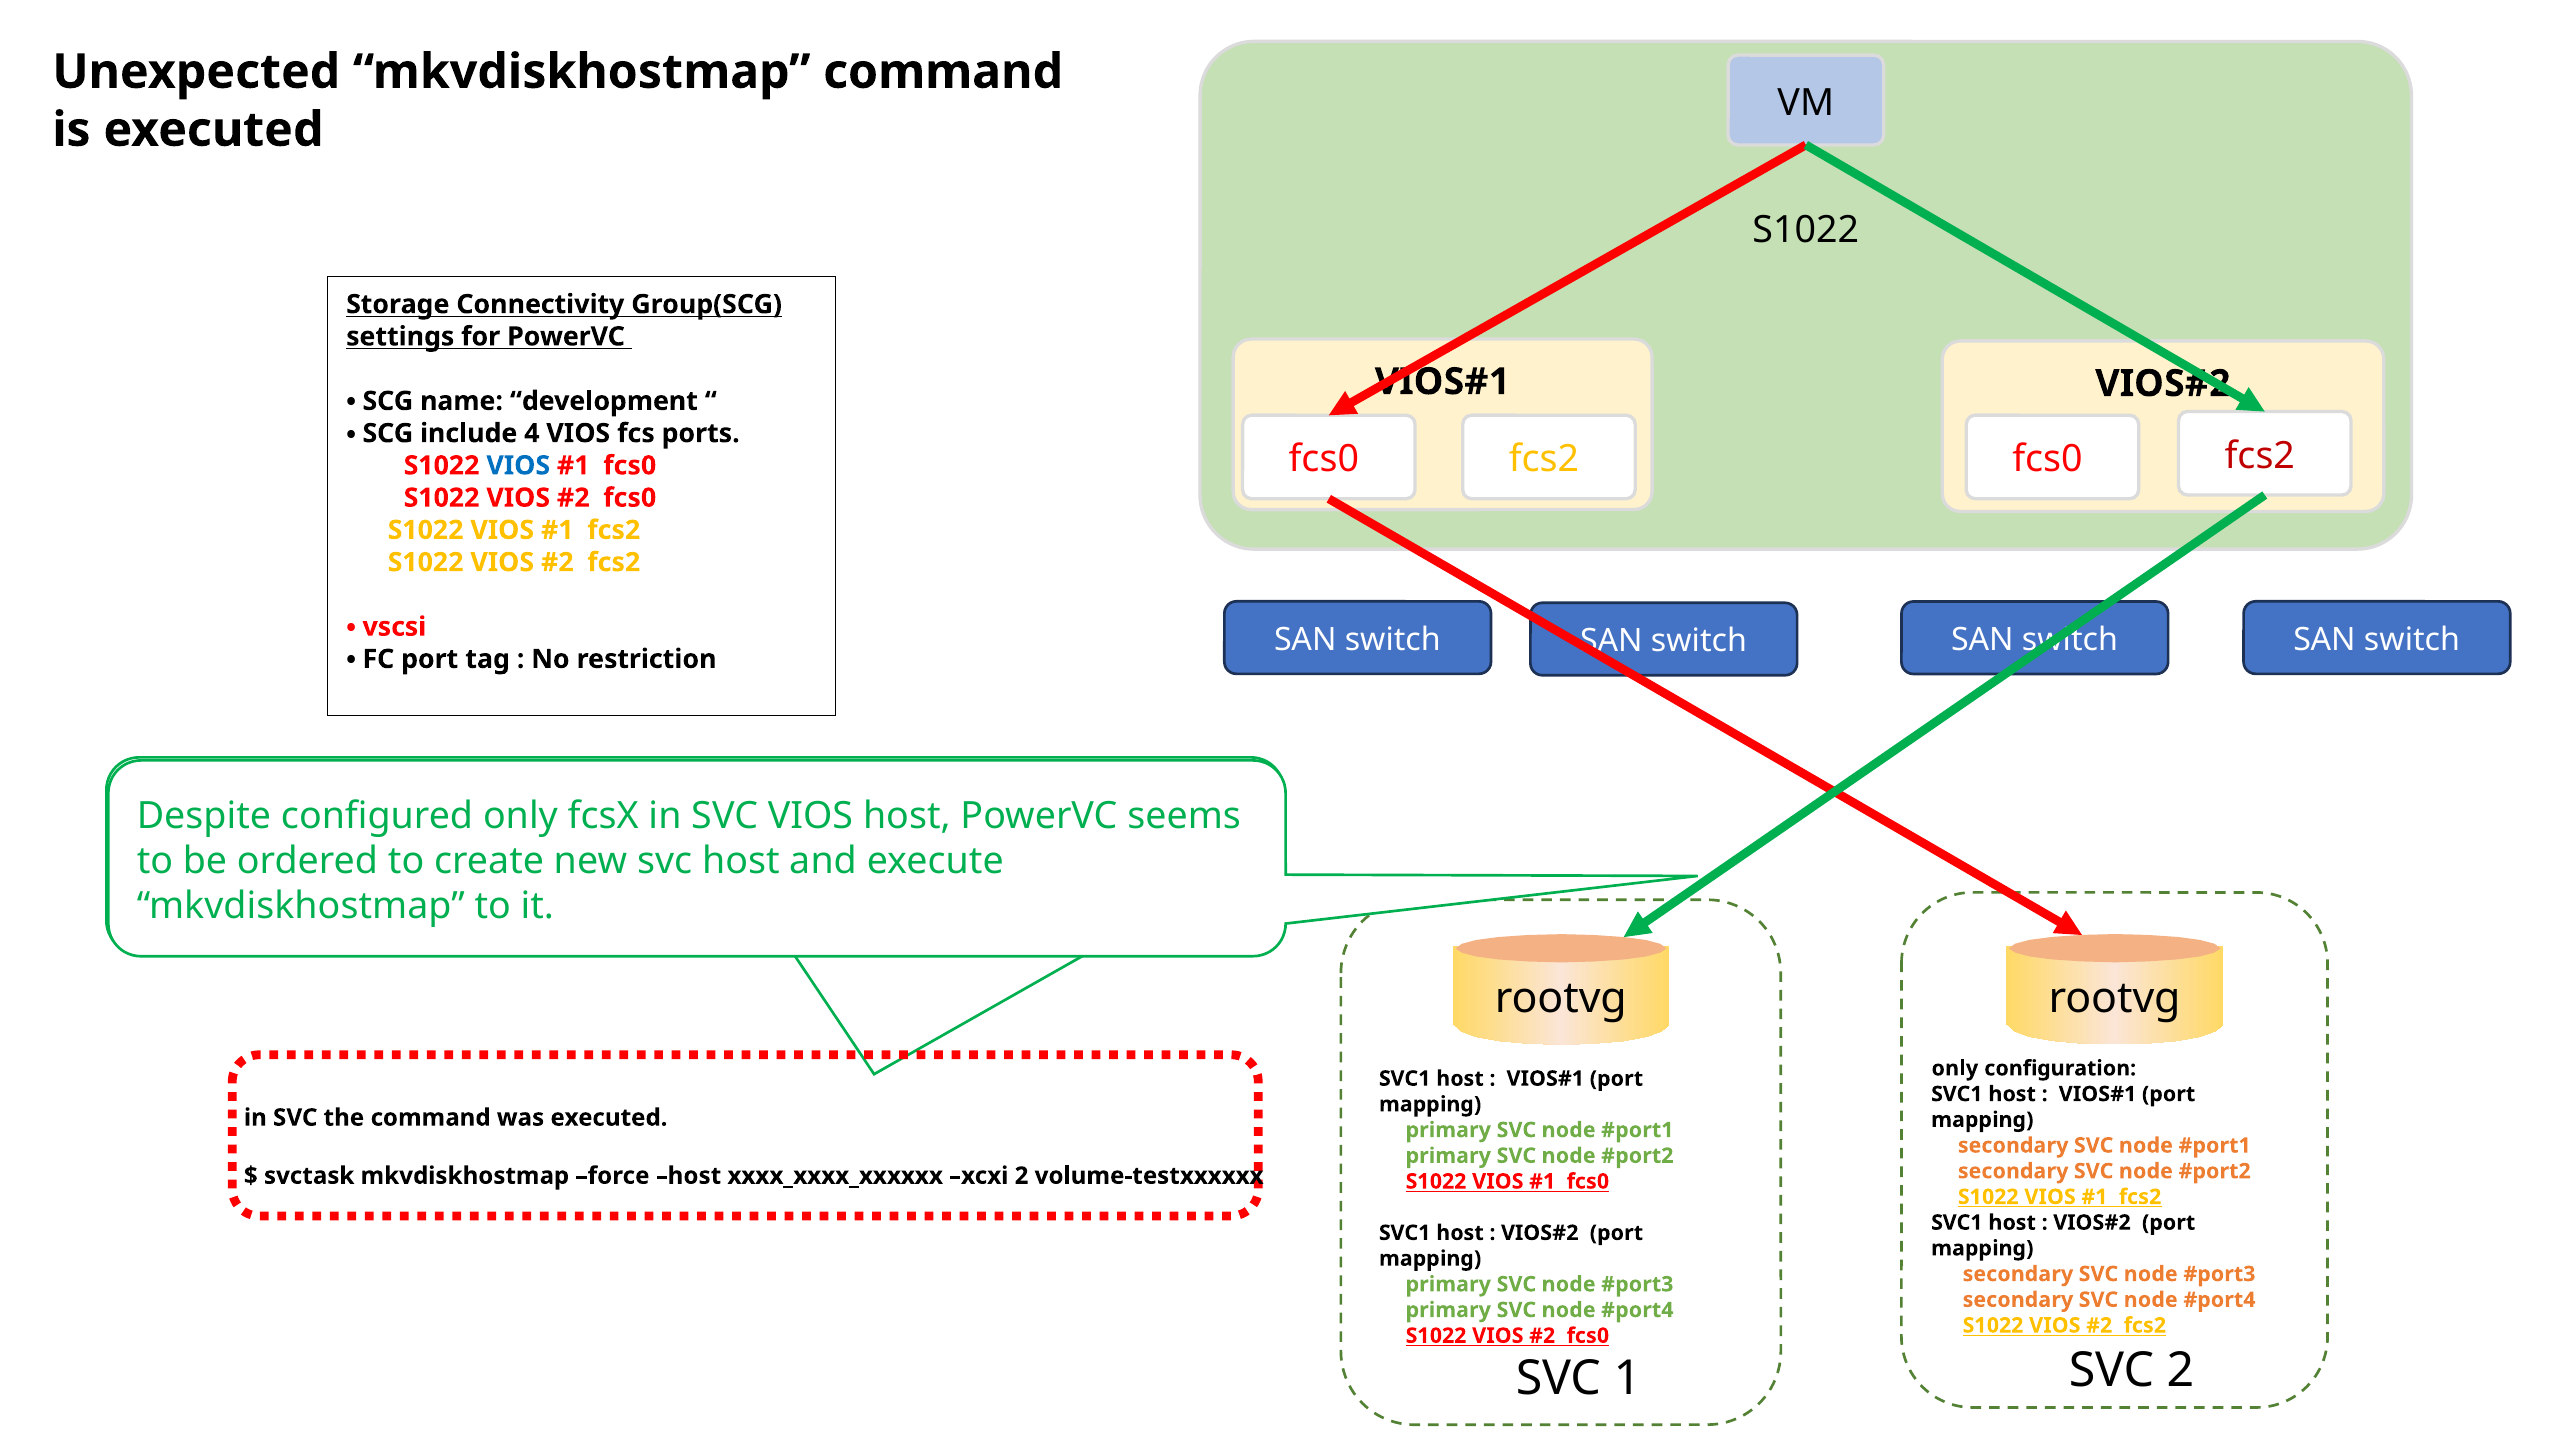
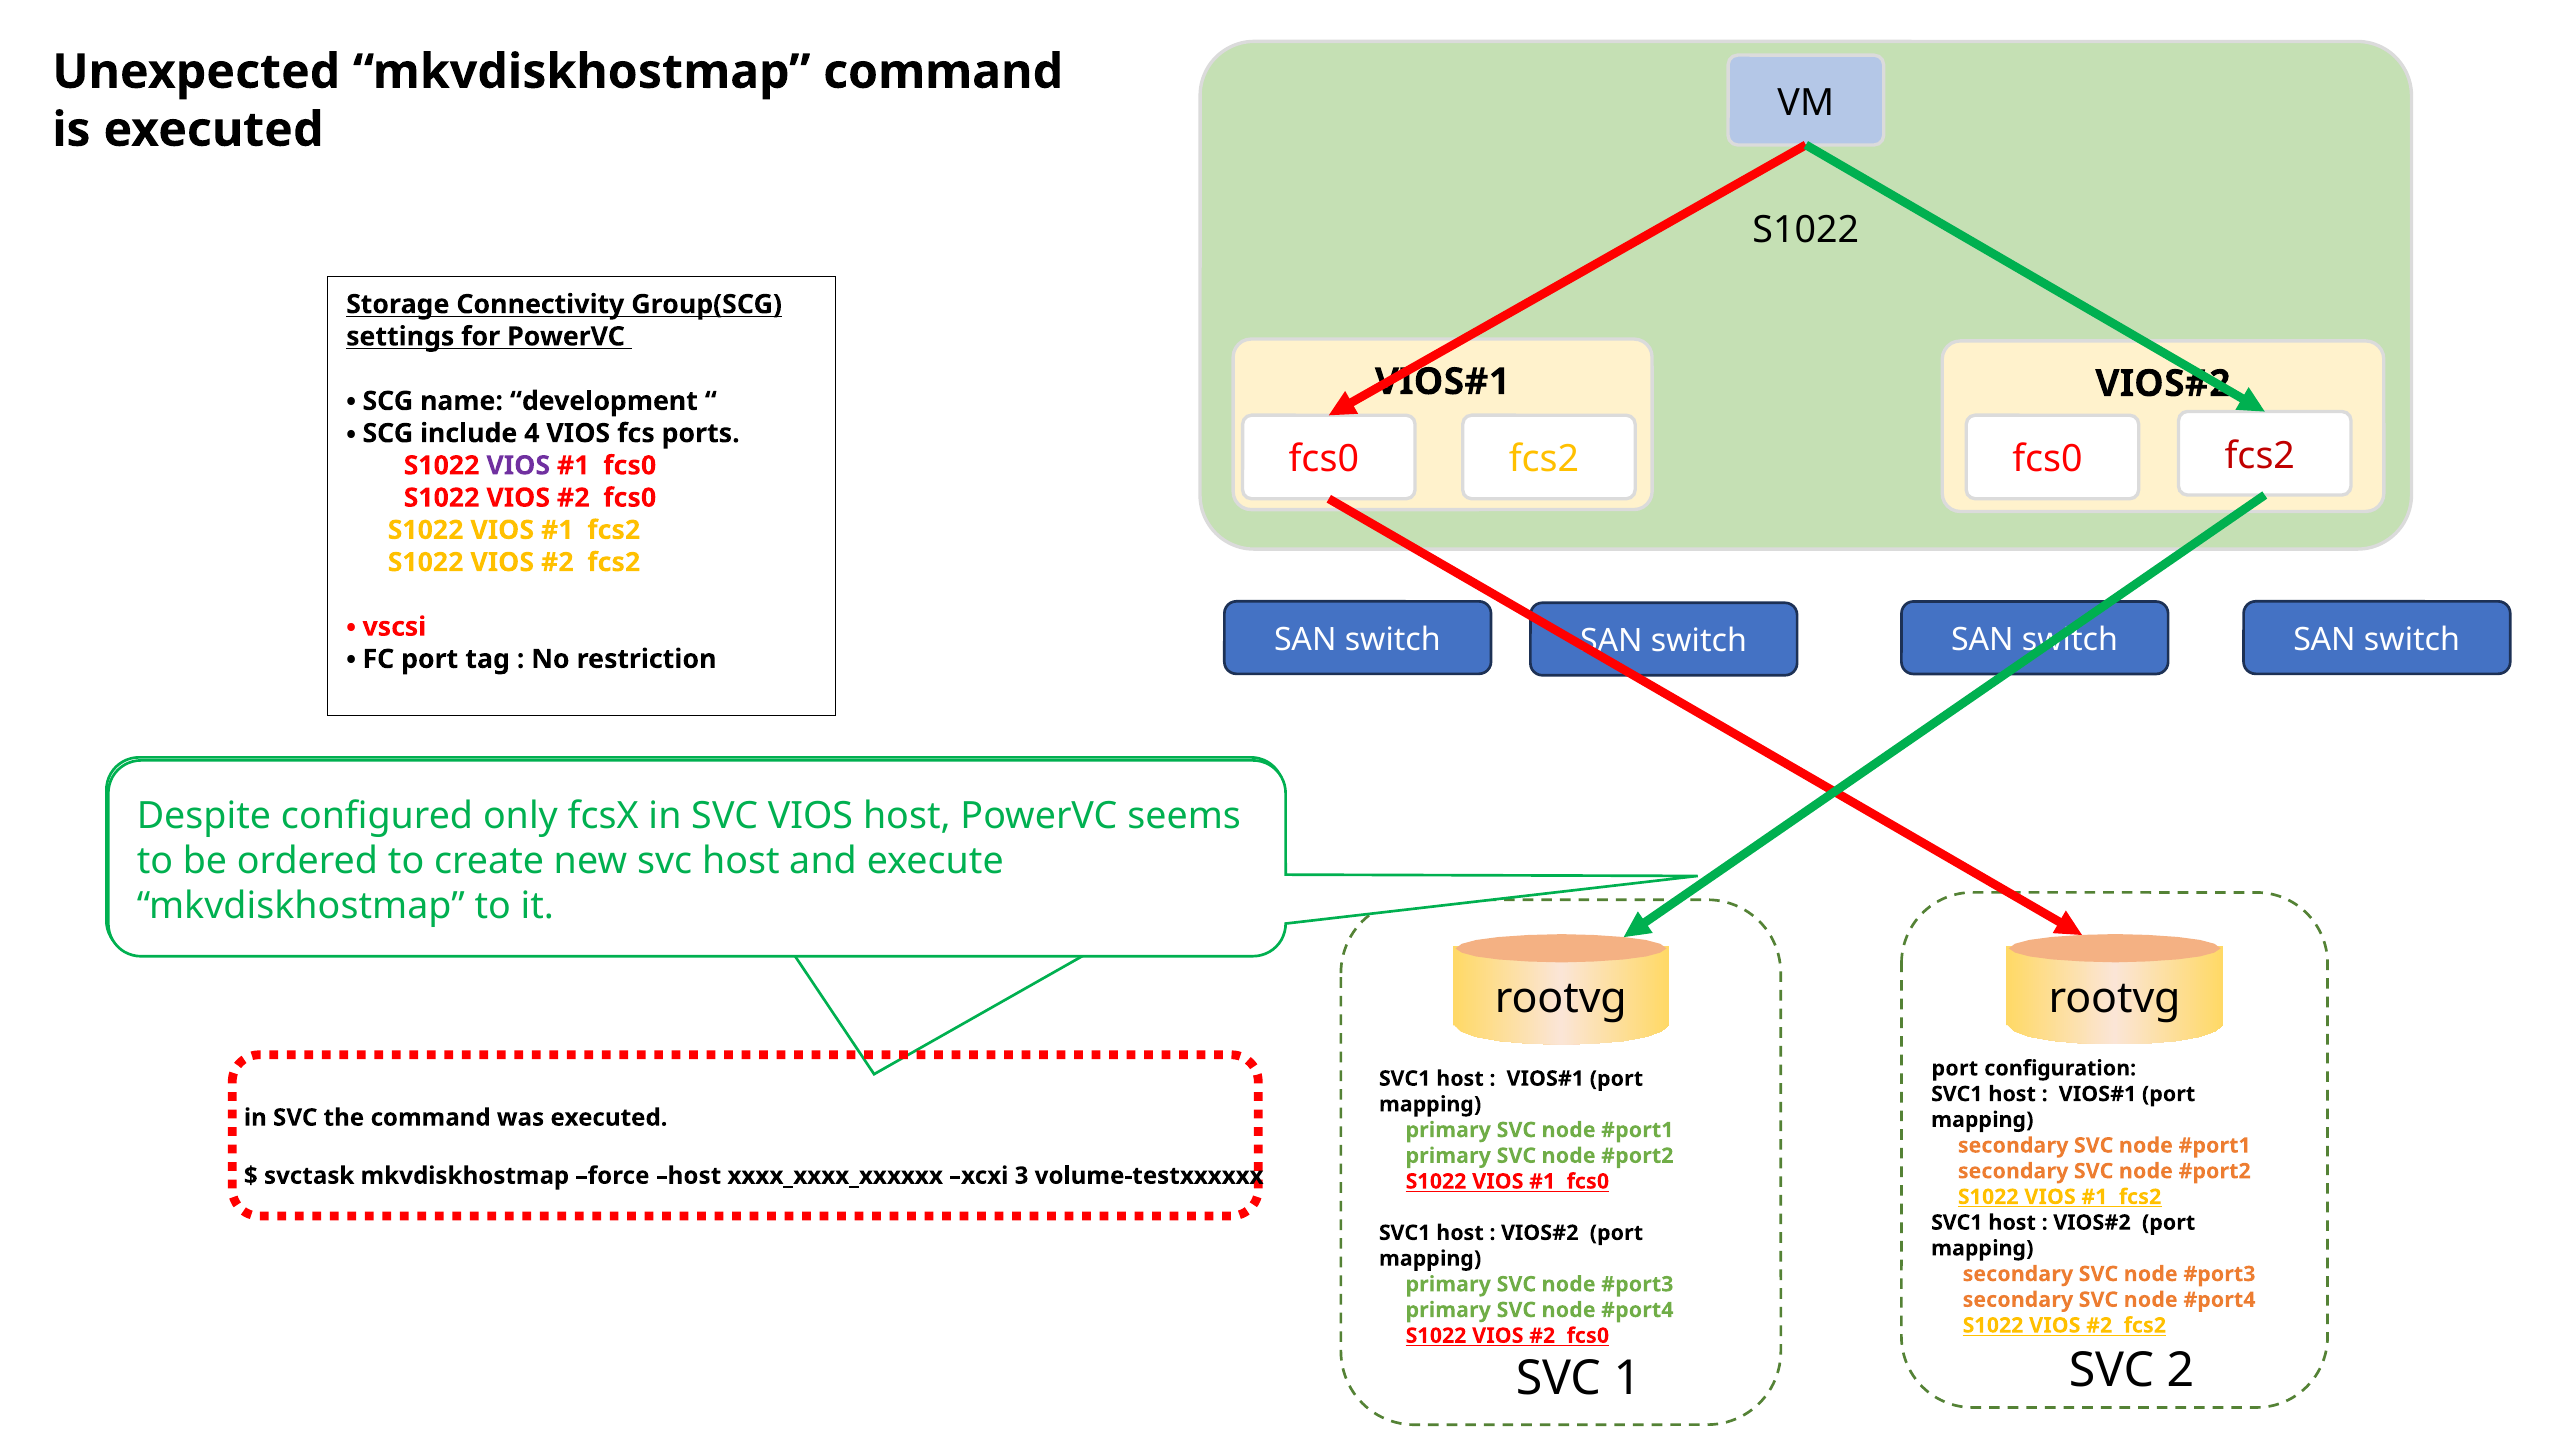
VIOS at (518, 466) colour: blue -> purple
only at (1955, 1068): only -> port
xcxi 2: 2 -> 3
